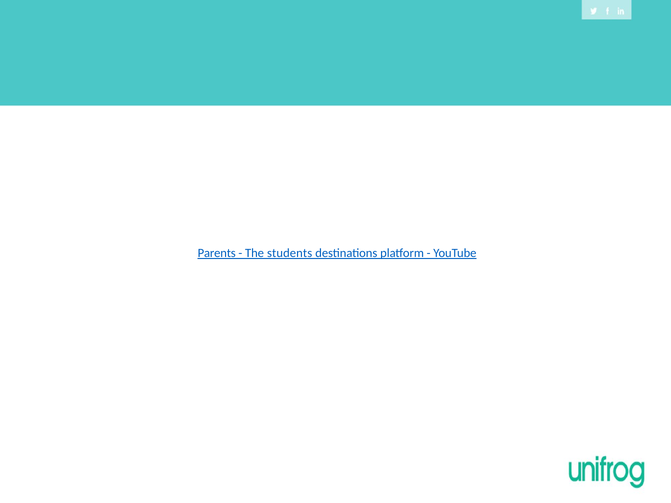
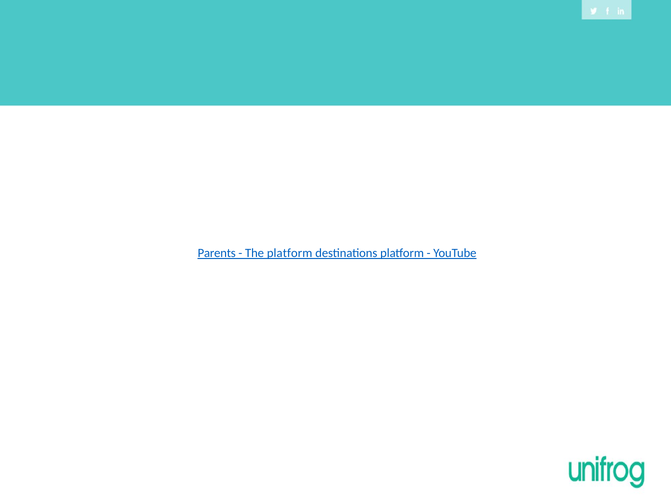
The students: students -> platform
